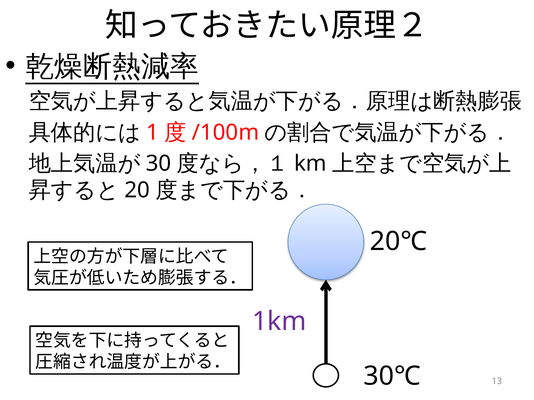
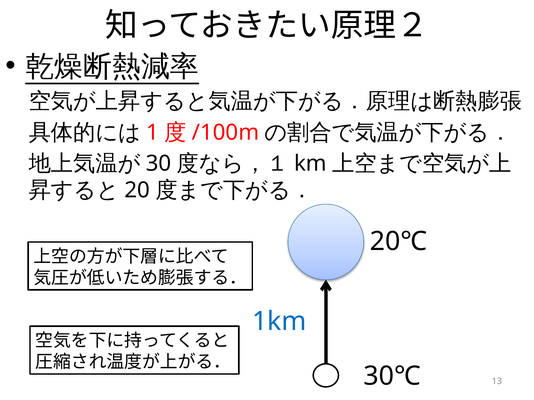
1km colour: purple -> blue
